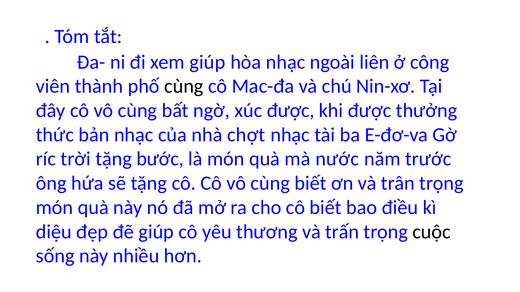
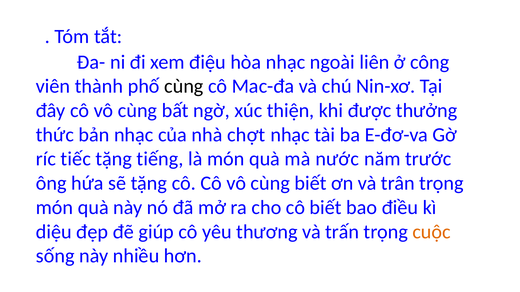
xem giúp: giúp -> điệu
xúc được: được -> thiện
trời: trời -> tiếc
bước: bước -> tiếng
cuộc colour: black -> orange
